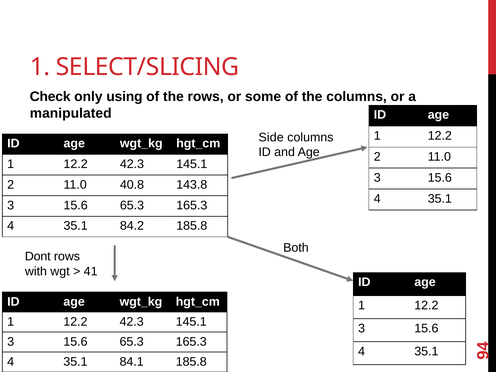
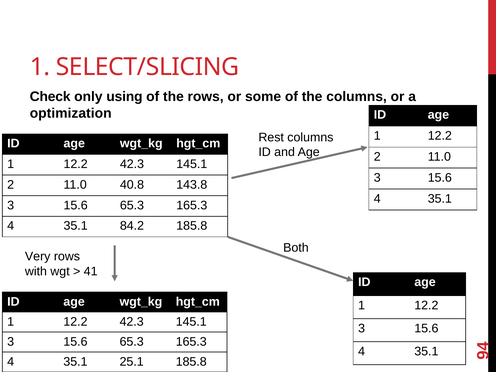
manipulated: manipulated -> optimization
Side: Side -> Rest
Dont: Dont -> Very
84.1: 84.1 -> 25.1
